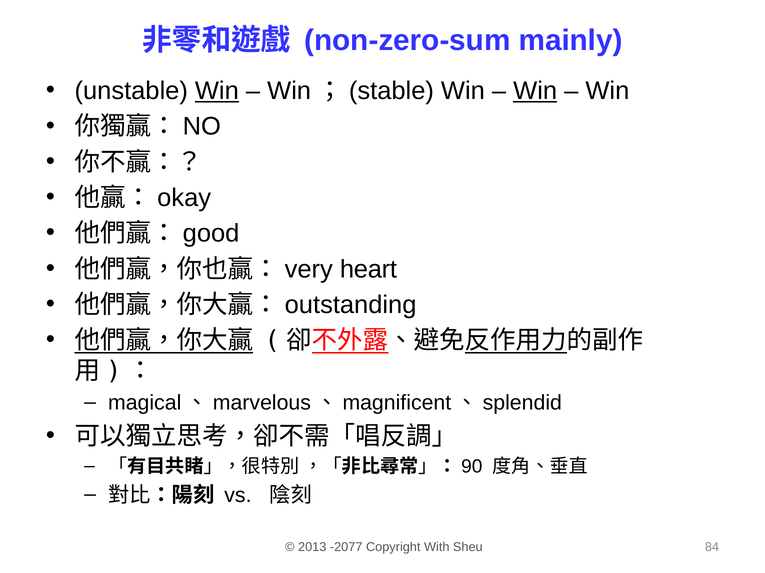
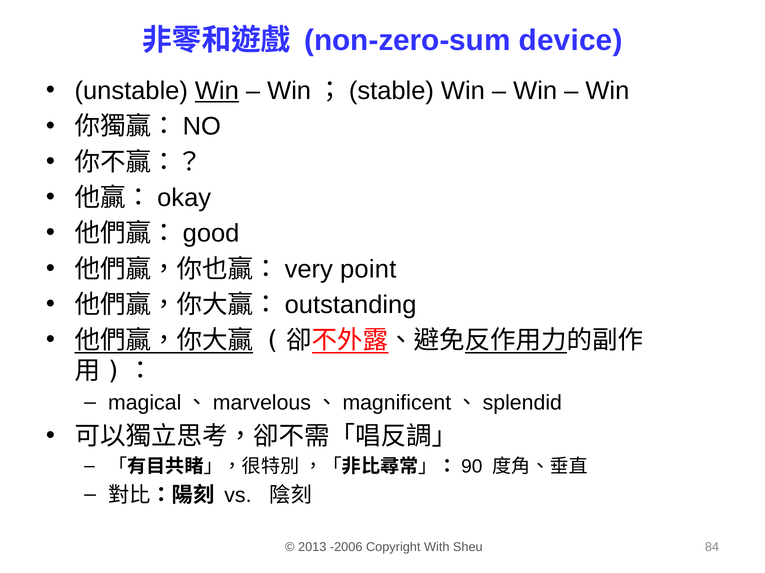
mainly: mainly -> device
Win at (535, 91) underline: present -> none
heart: heart -> point
-2077: -2077 -> -2006
